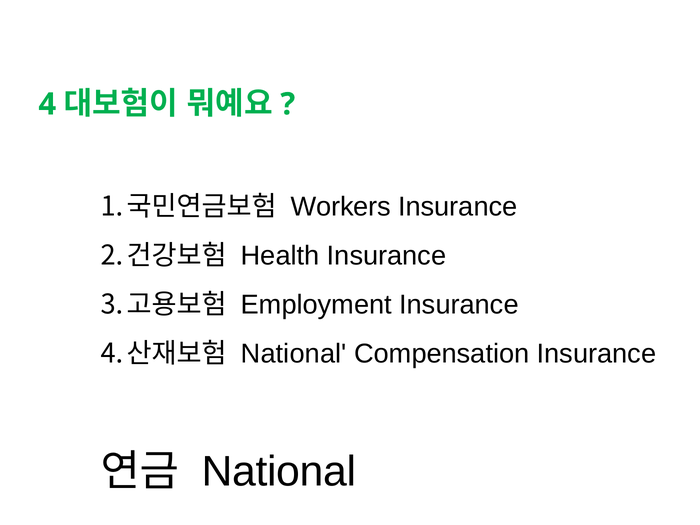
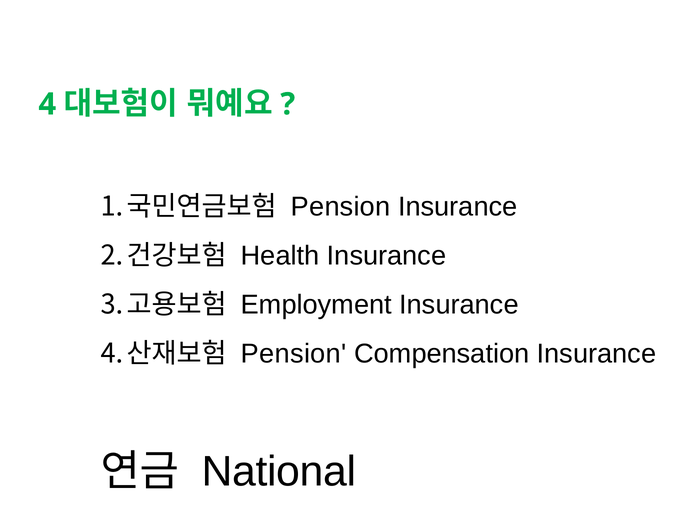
Workers at (341, 207): Workers -> Pension
National at (294, 354): National -> Pension
